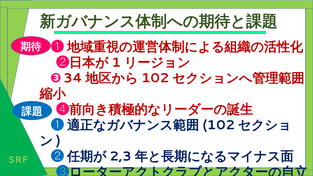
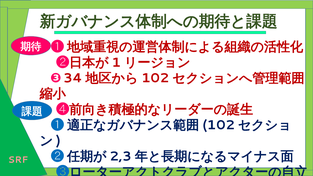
SRF colour: light green -> pink
